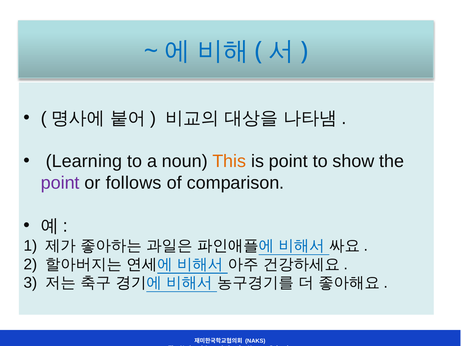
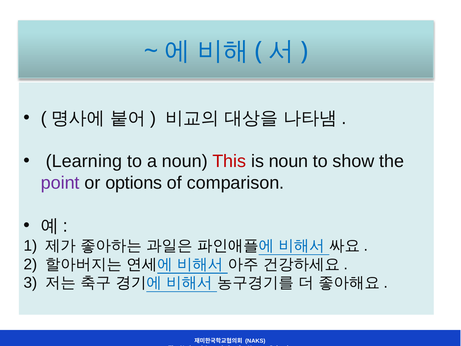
This colour: orange -> red
is point: point -> noun
follows: follows -> options
